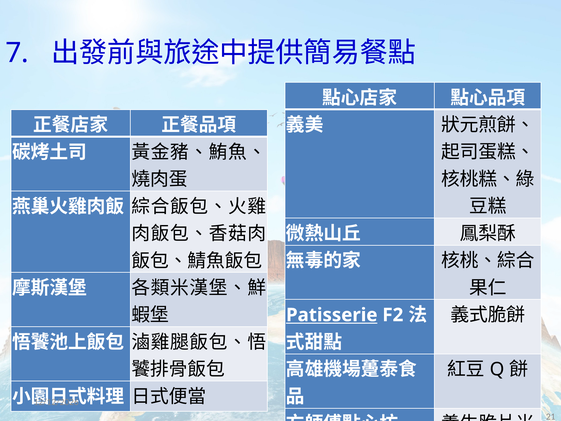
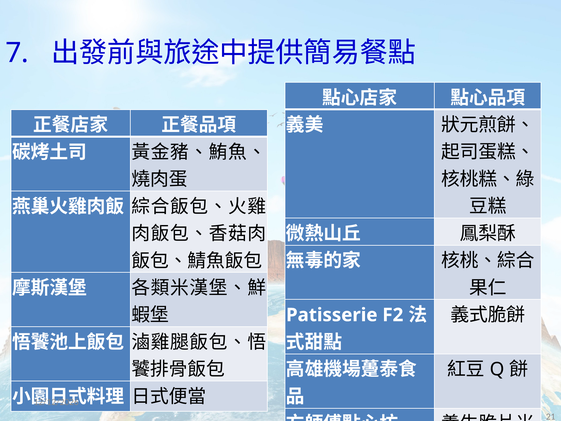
Patisserie underline: present -> none
